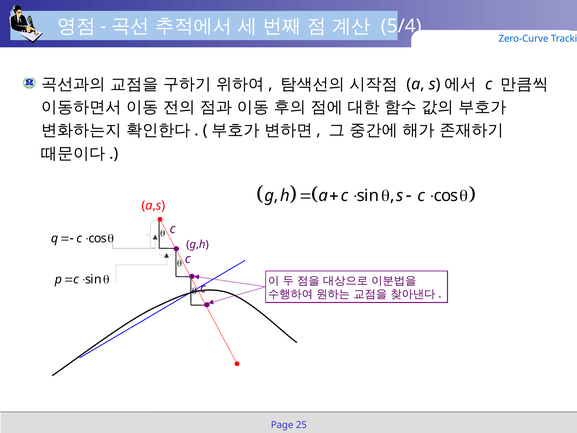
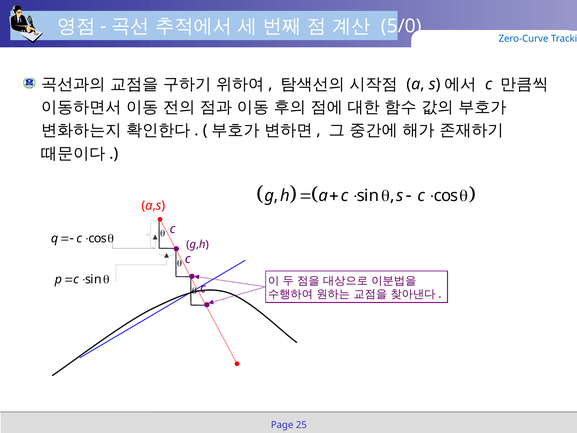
5/4: 5/4 -> 5/0
